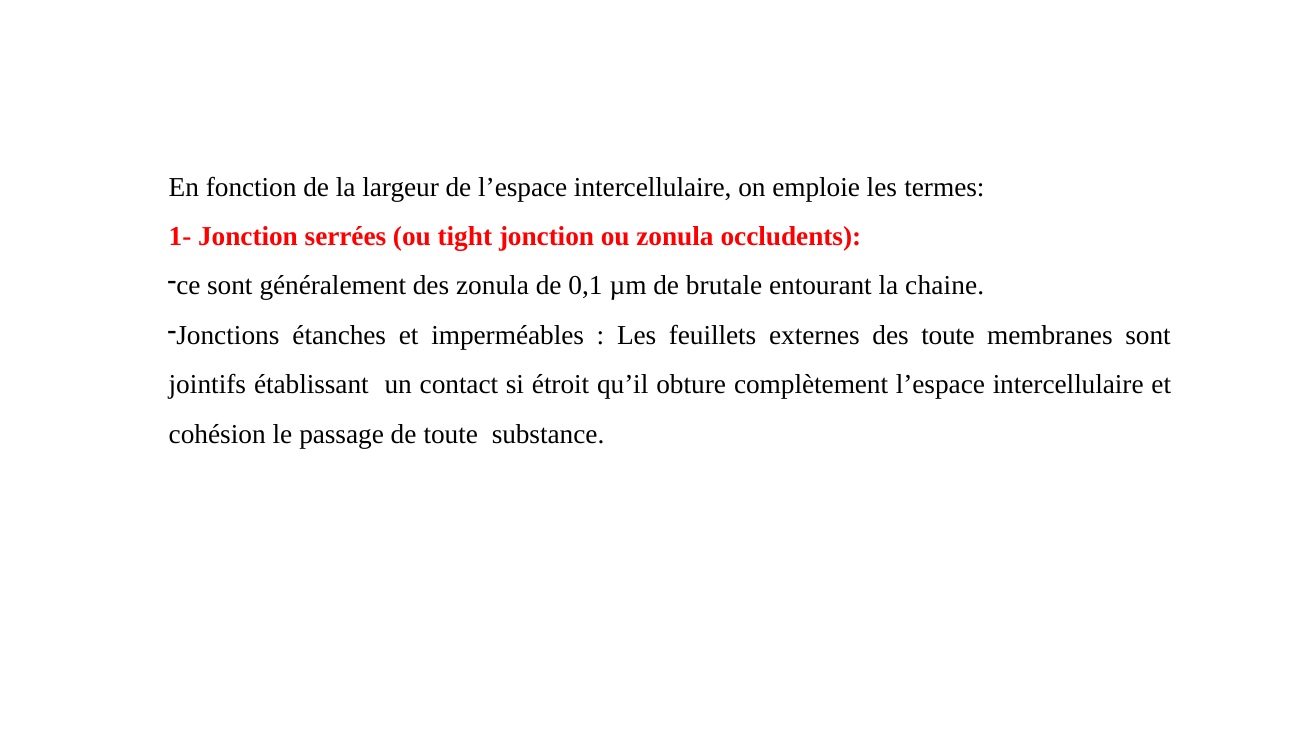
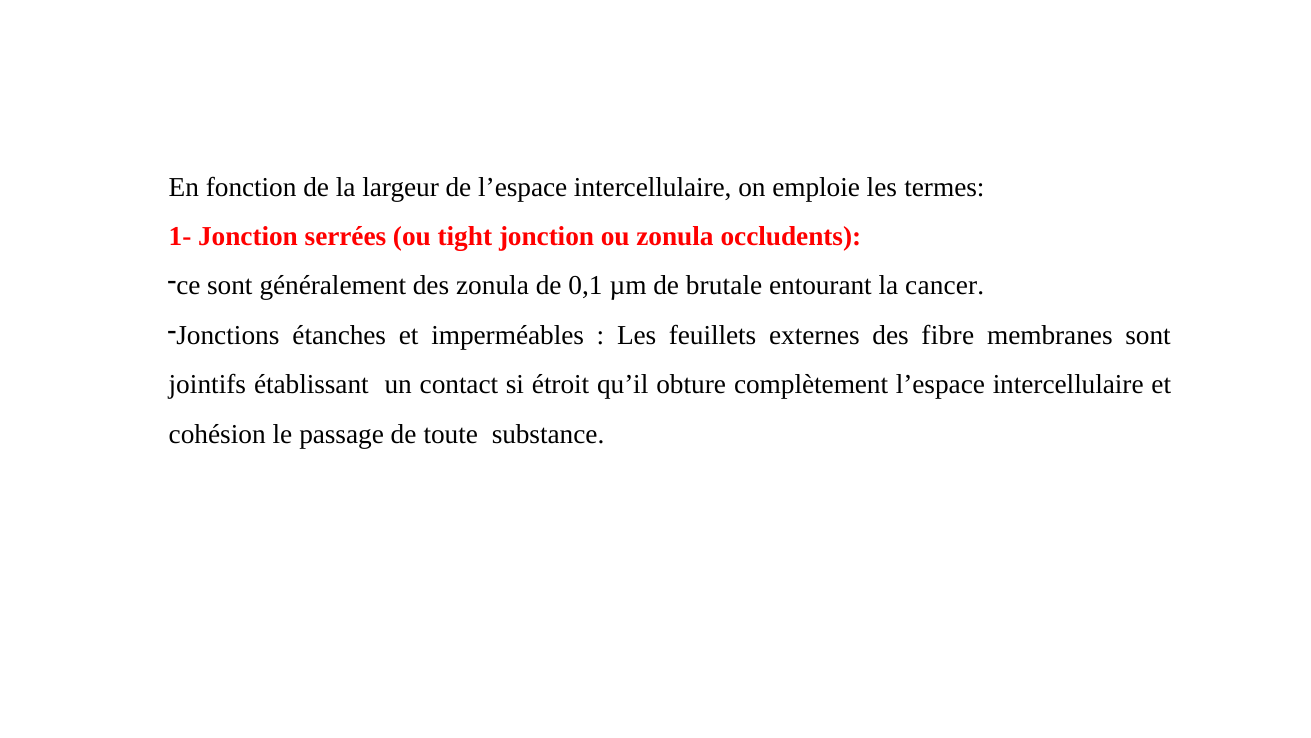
chaine: chaine -> cancer
des toute: toute -> fibre
